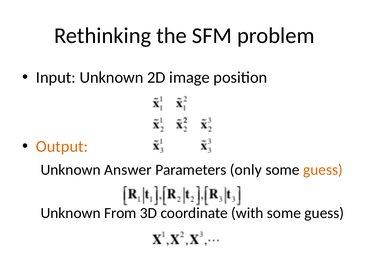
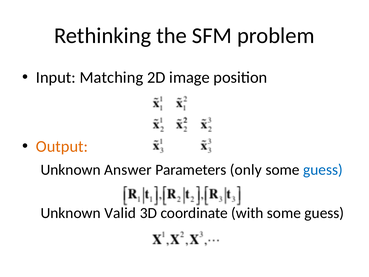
Input Unknown: Unknown -> Matching
guess at (323, 170) colour: orange -> blue
From: From -> Valid
